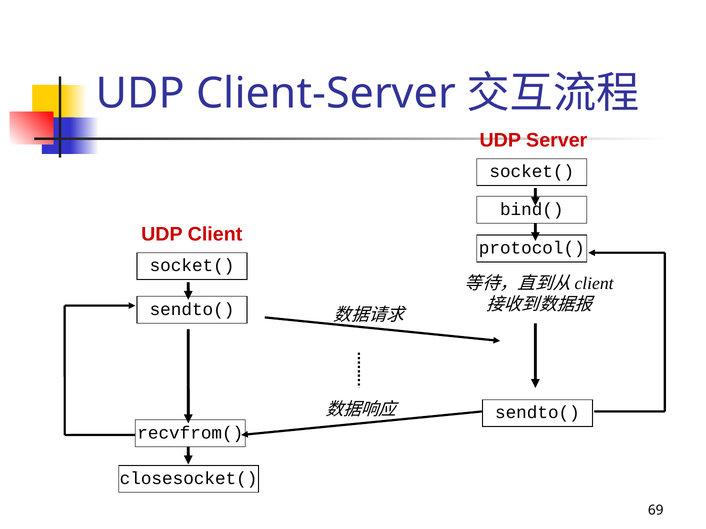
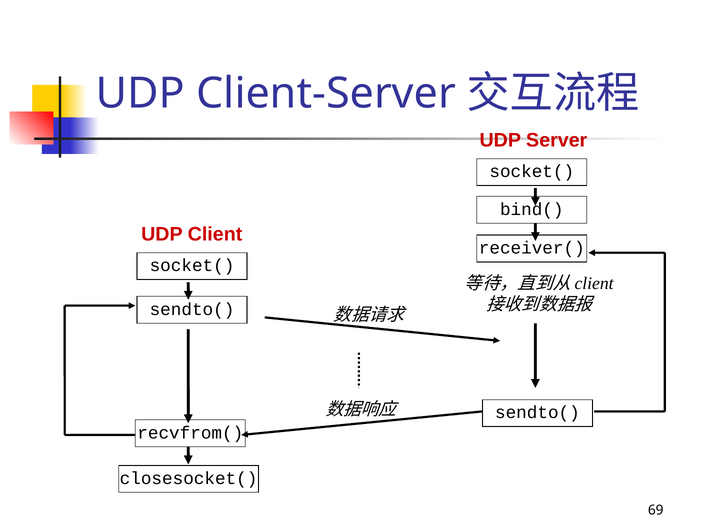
protocol(: protocol( -> receiver(
